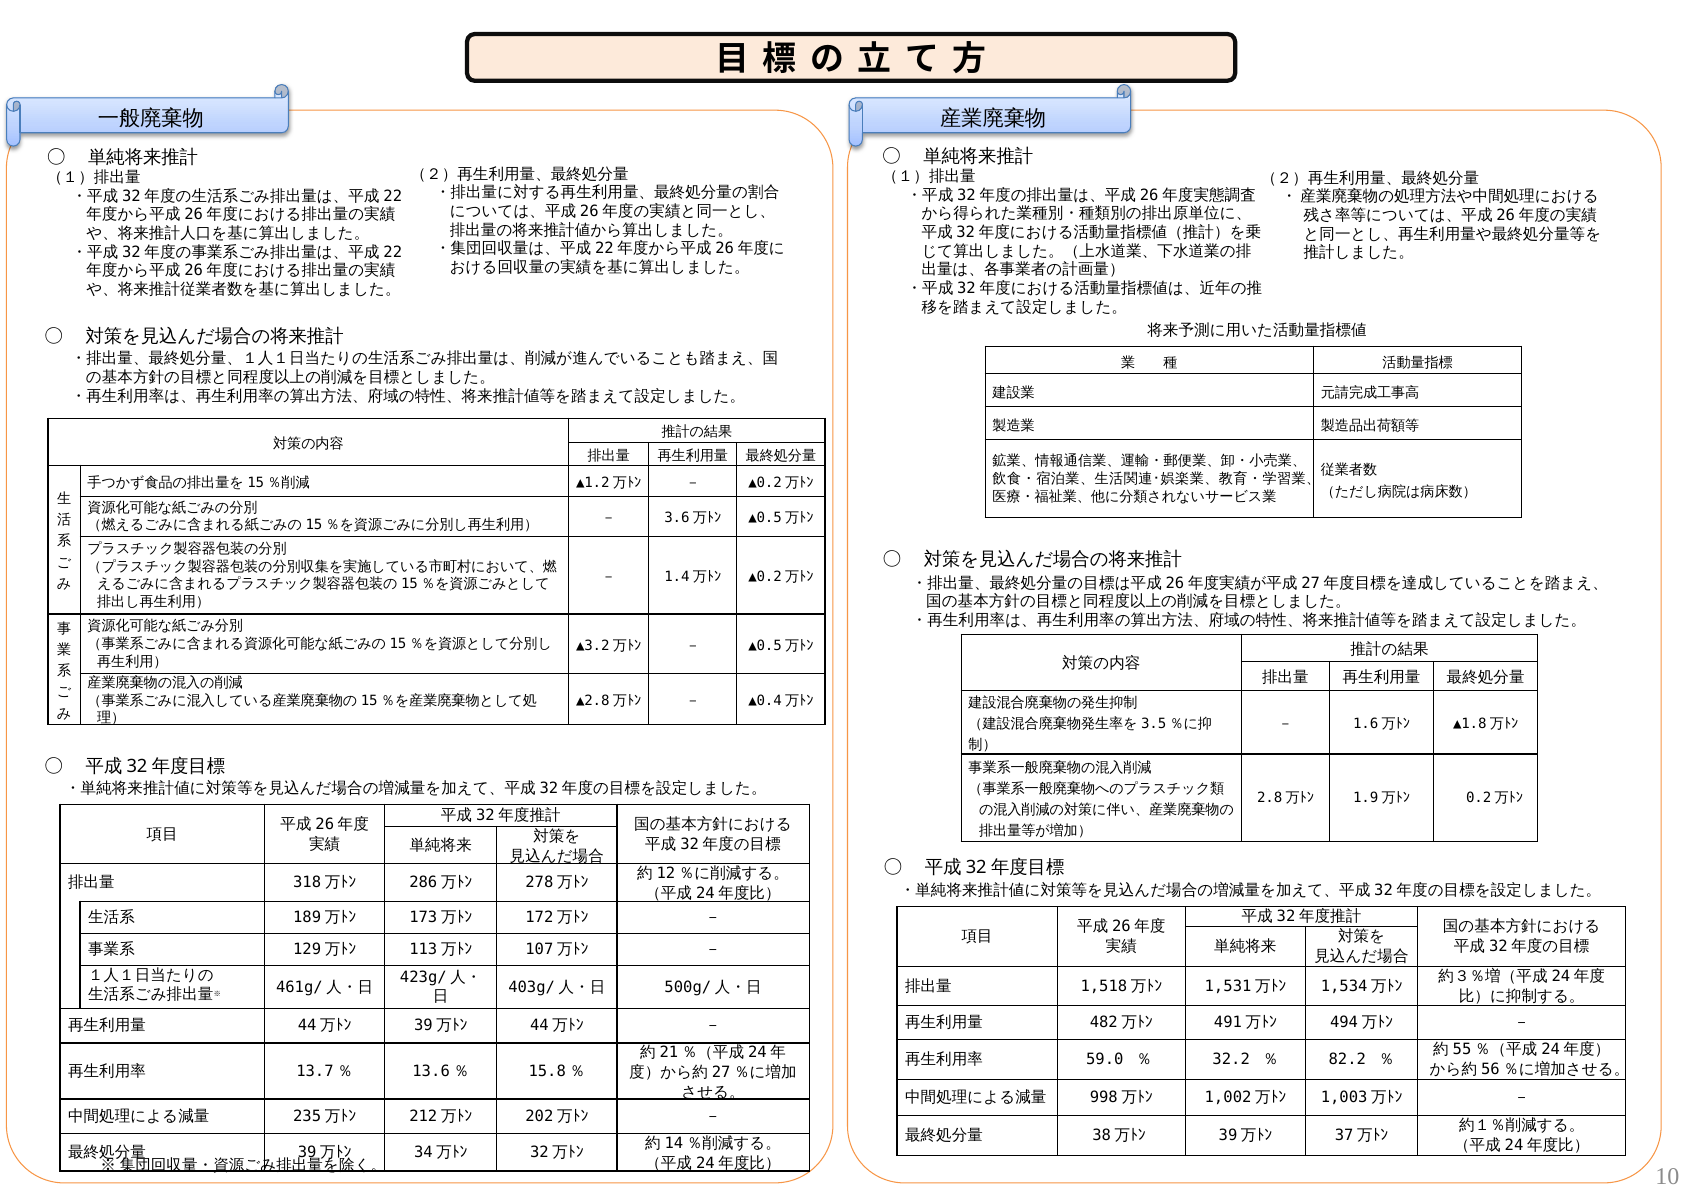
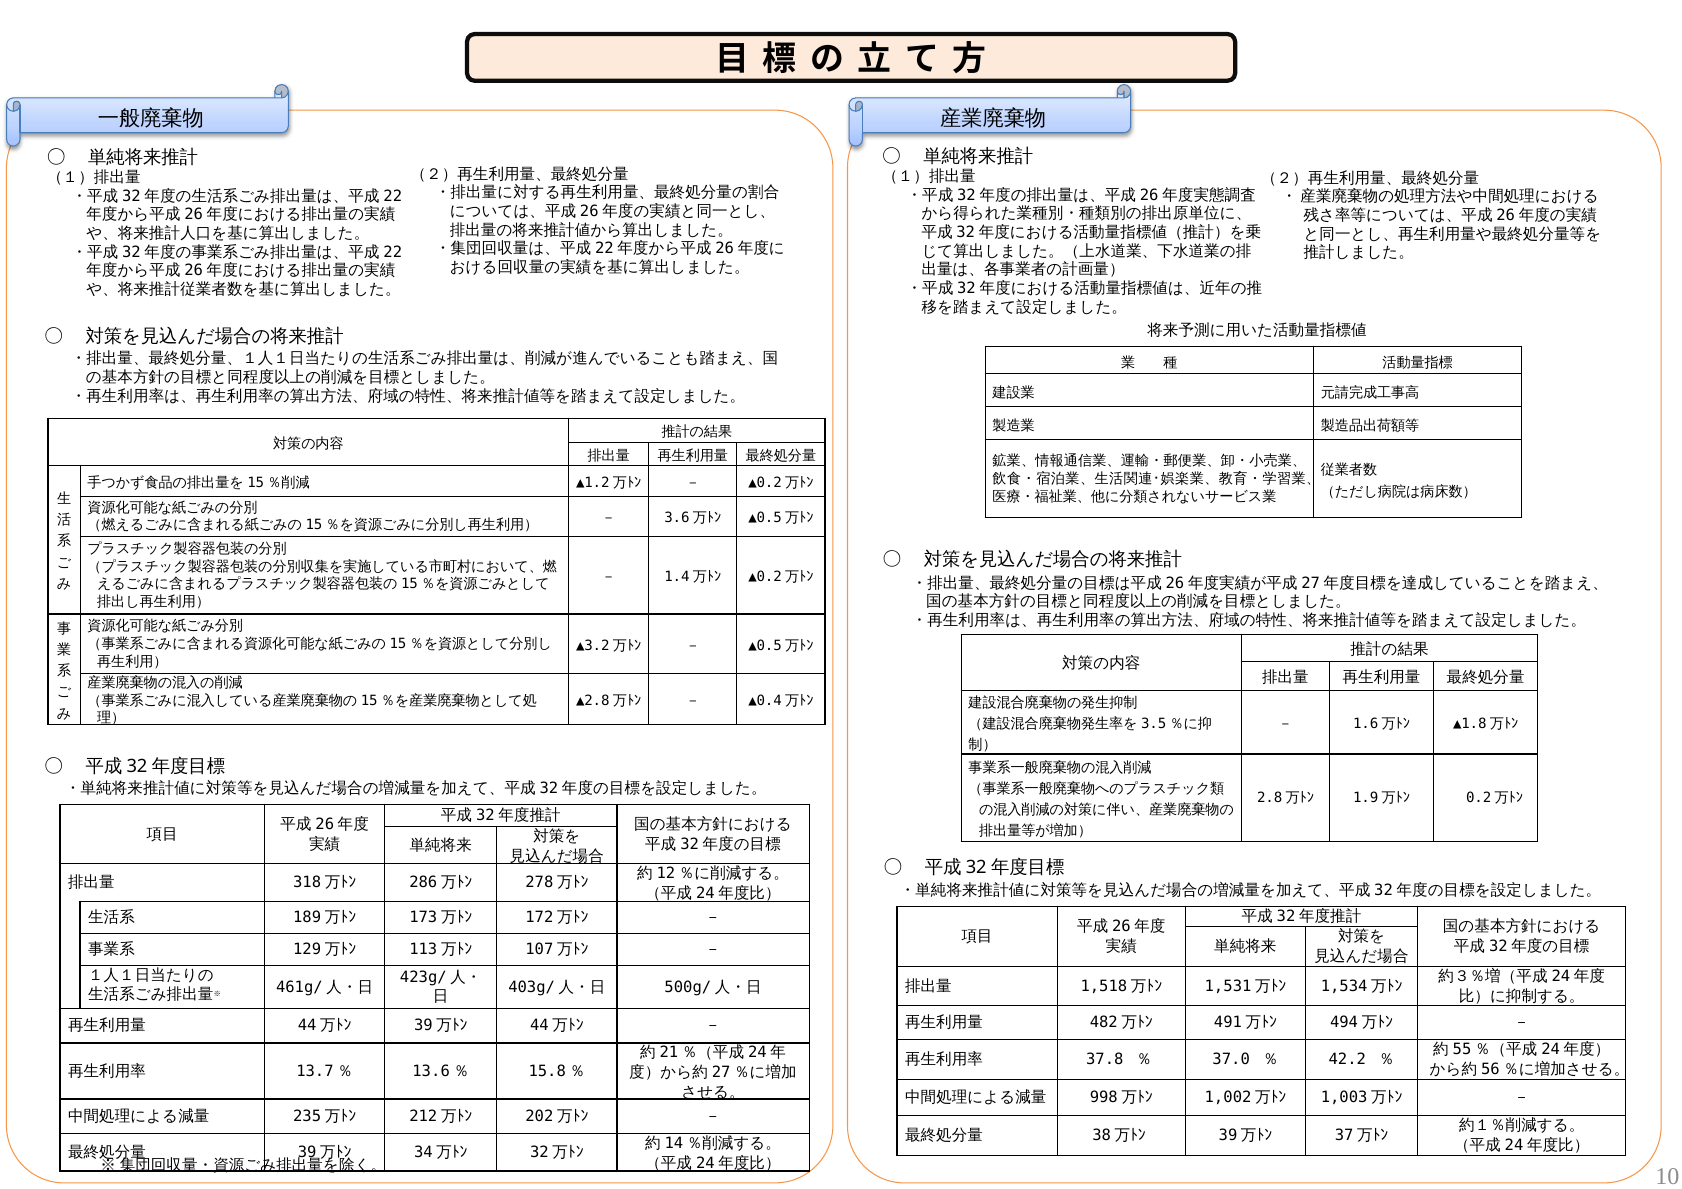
59.0: 59.0 -> 37.8
32.2: 32.2 -> 37.0
82.2: 82.2 -> 42.2
